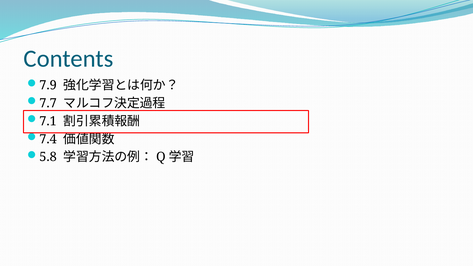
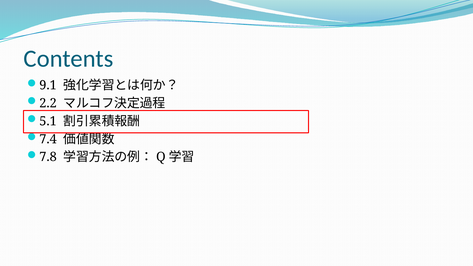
7.9: 7.9 -> 9.1
7.7: 7.7 -> 2.2
7.1: 7.1 -> 5.1
5.8: 5.8 -> 7.8
